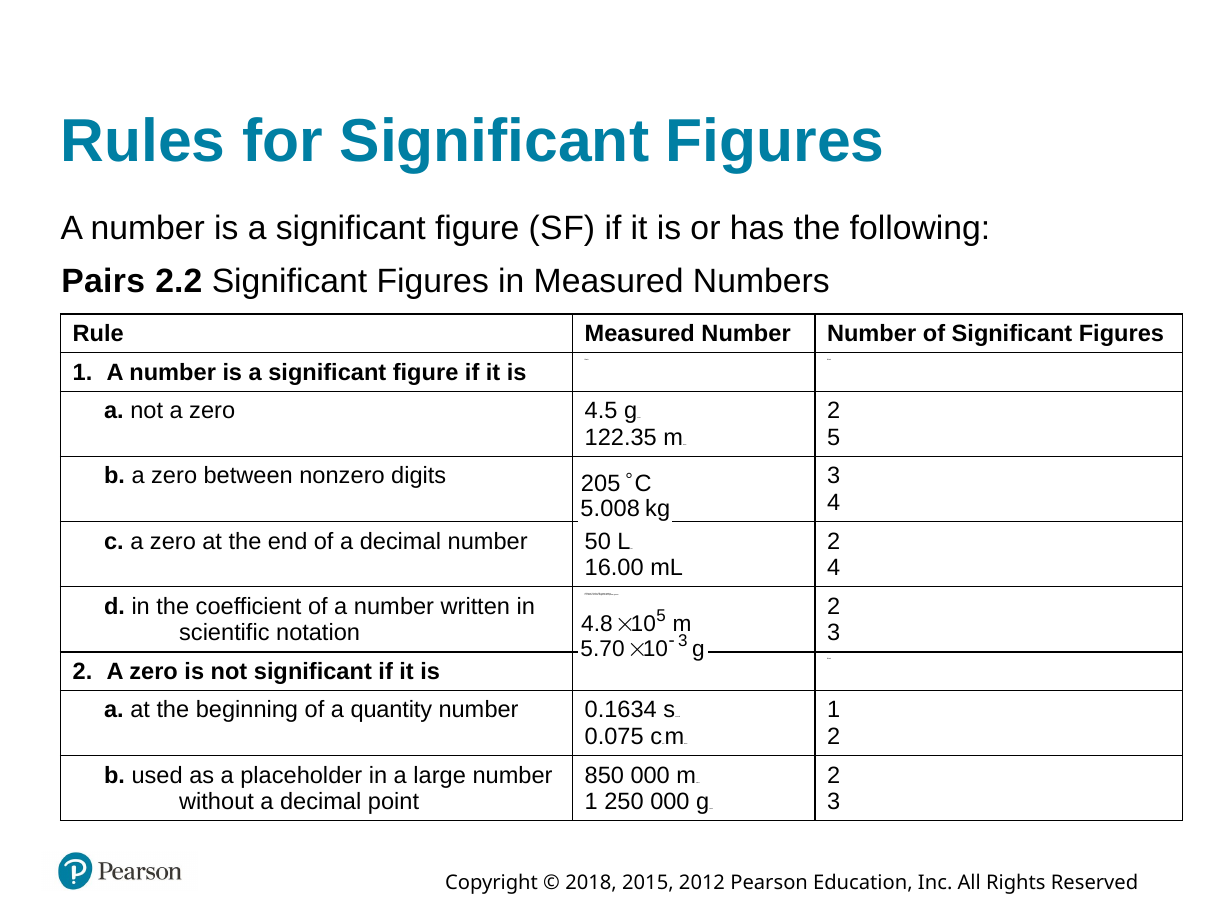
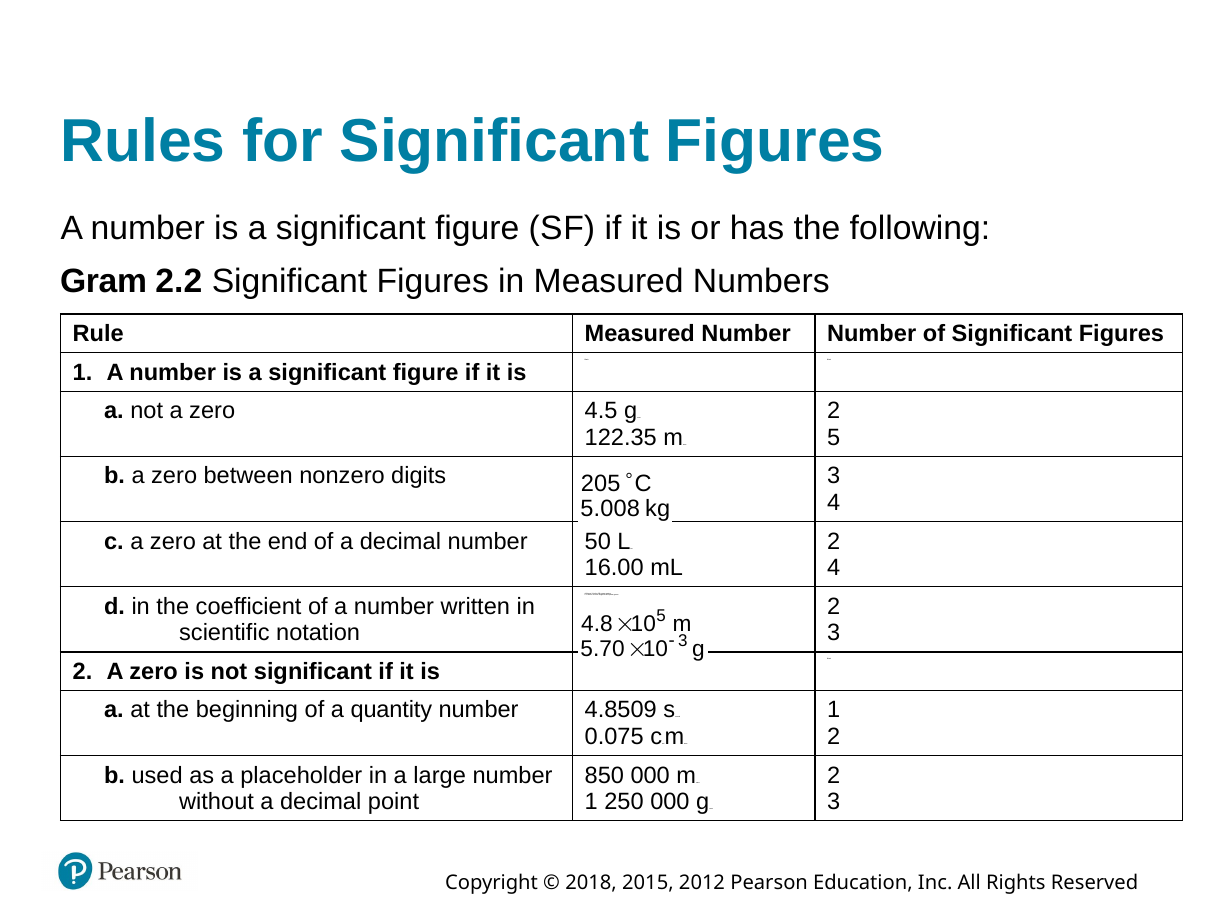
Pairs: Pairs -> Gram
0.1634: 0.1634 -> 4.8509
